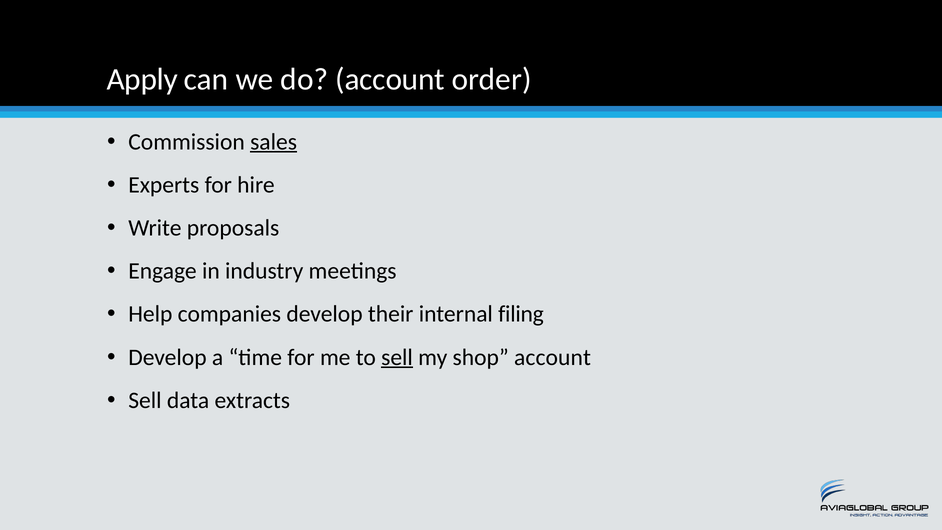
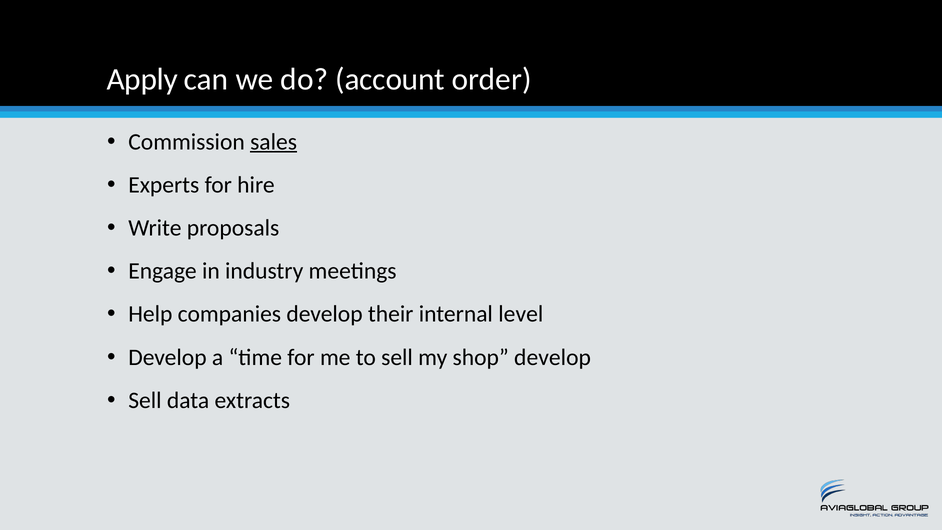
filing: filing -> level
sell at (397, 357) underline: present -> none
shop account: account -> develop
